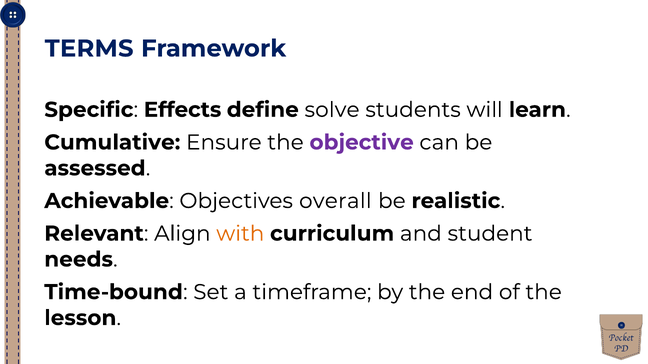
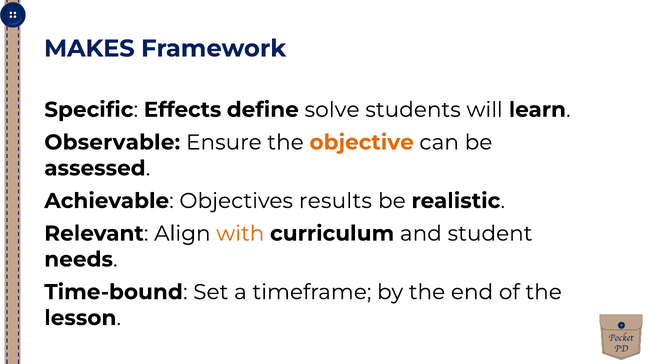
TERMS: TERMS -> MAKES
Cumulative: Cumulative -> Observable
objective colour: purple -> orange
overall: overall -> results
